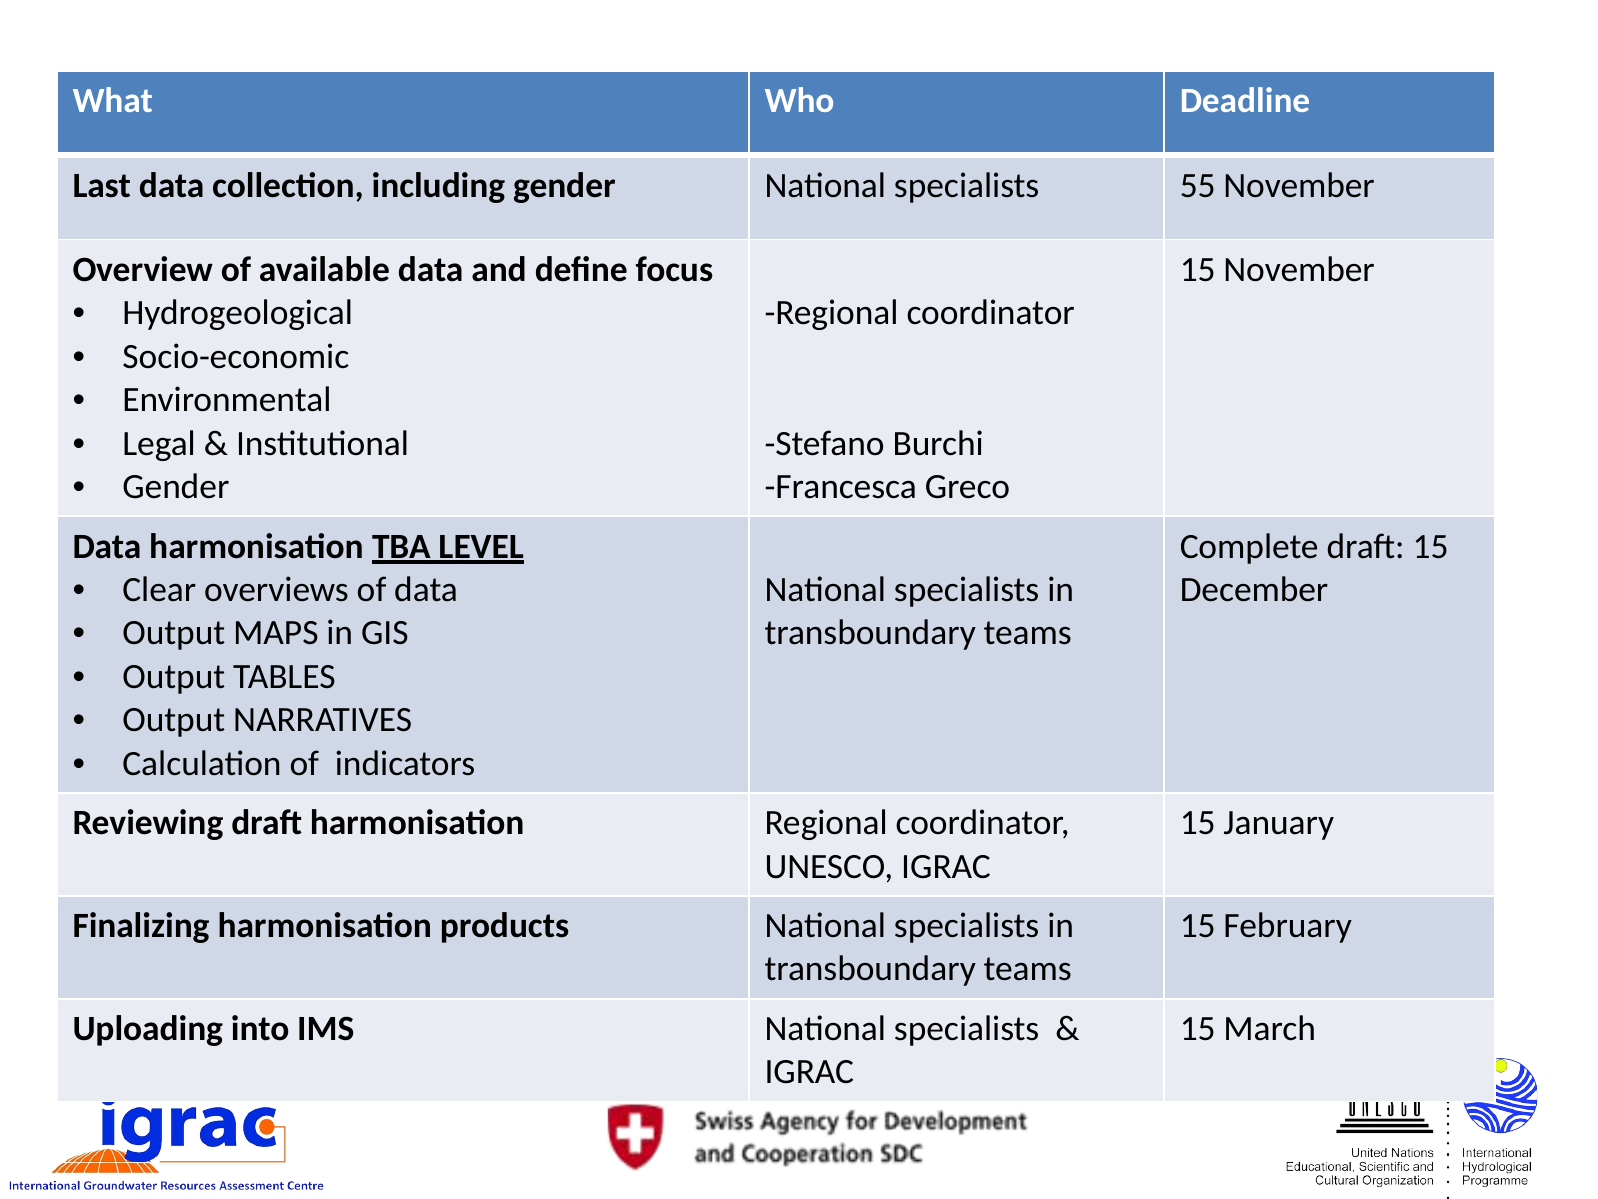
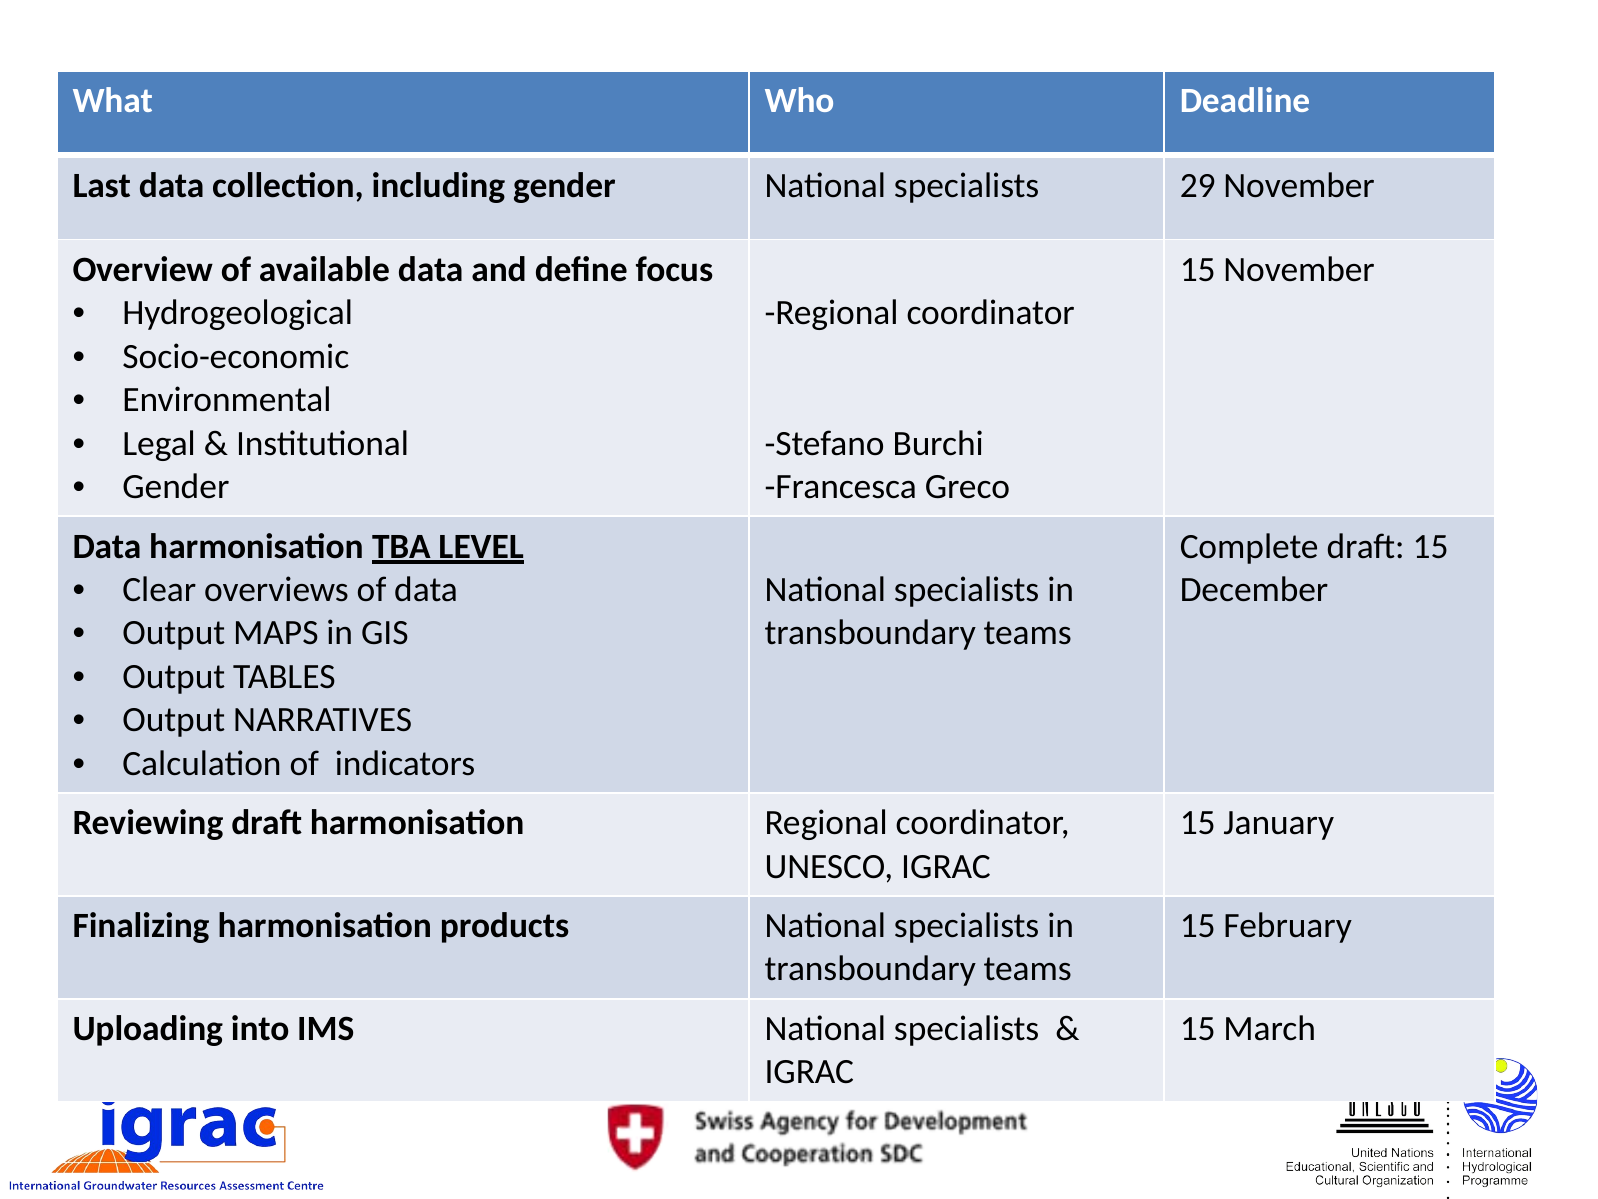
55: 55 -> 29
